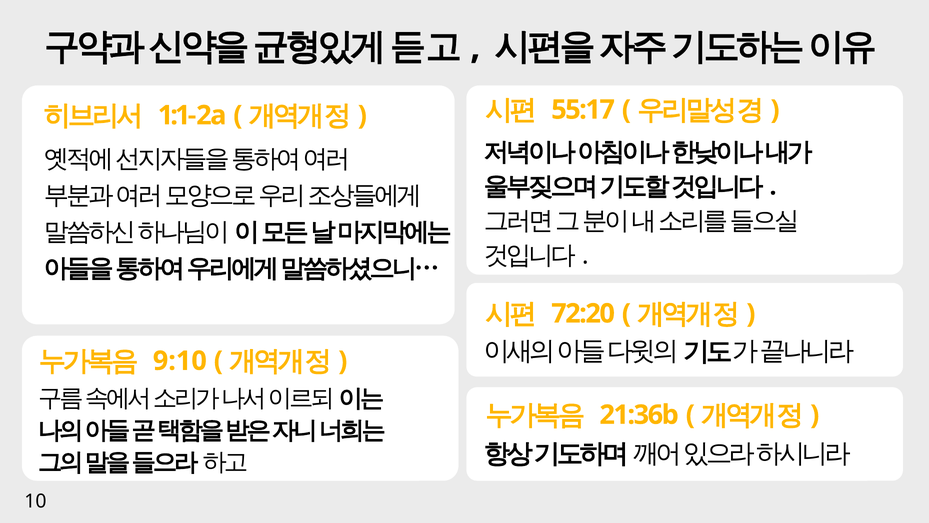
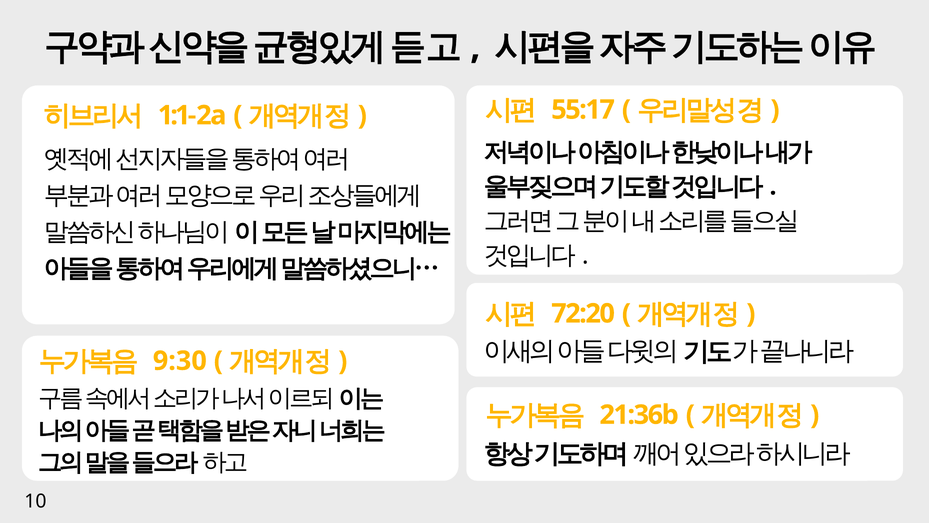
9:10: 9:10 -> 9:30
